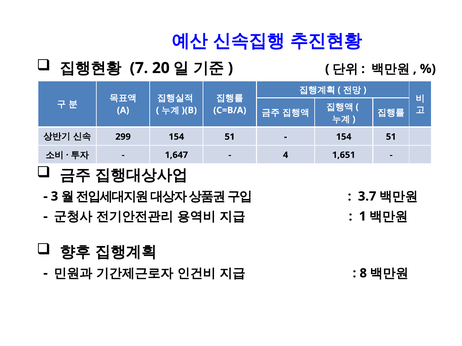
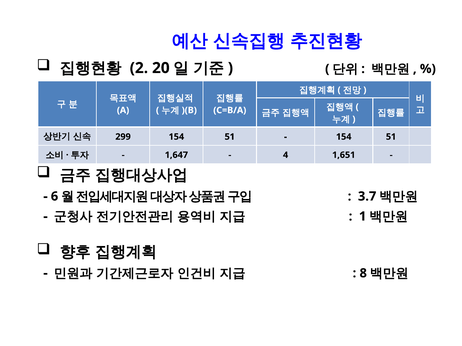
7: 7 -> 2
3: 3 -> 6
